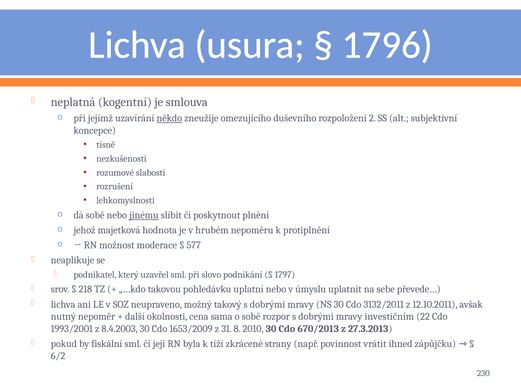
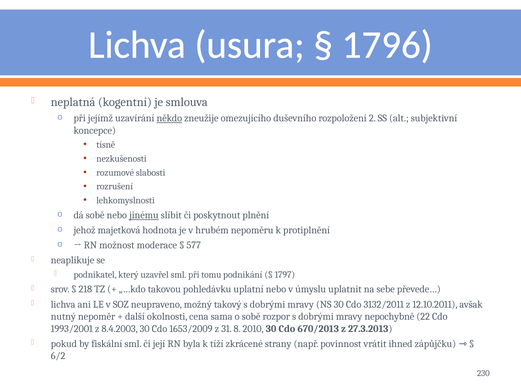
slovo: slovo -> tomu
investičním: investičním -> nepochybně
